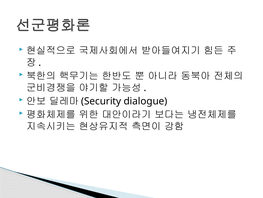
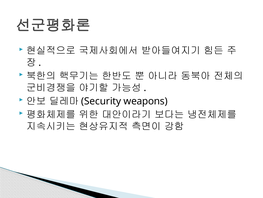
dialogue: dialogue -> weapons
